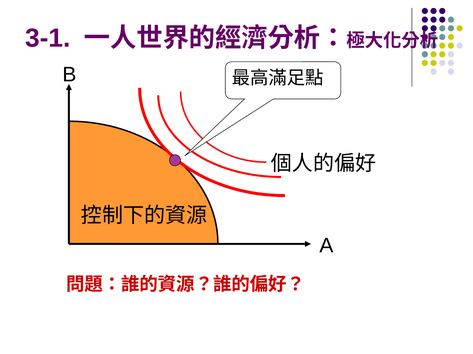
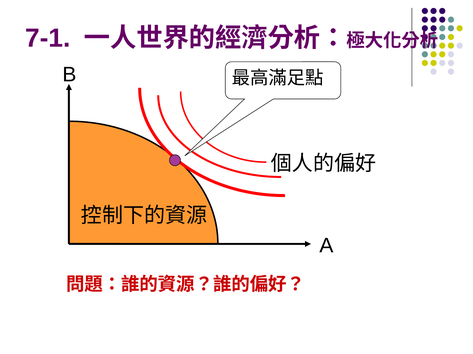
3-1: 3-1 -> 7-1
